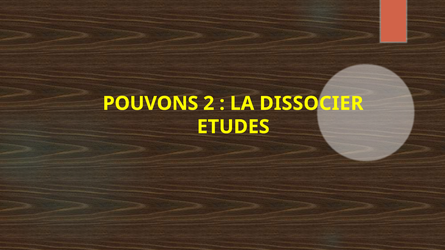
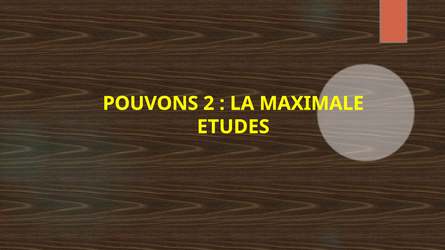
DISSOCIER: DISSOCIER -> MAXIMALE
